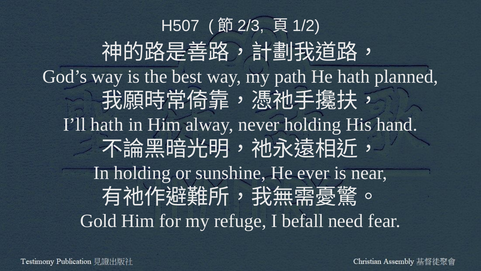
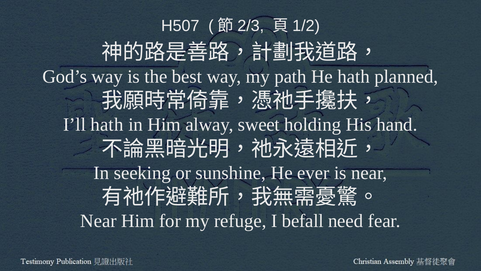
never: never -> sweet
In holding: holding -> seeking
Gold at (98, 221): Gold -> Near
